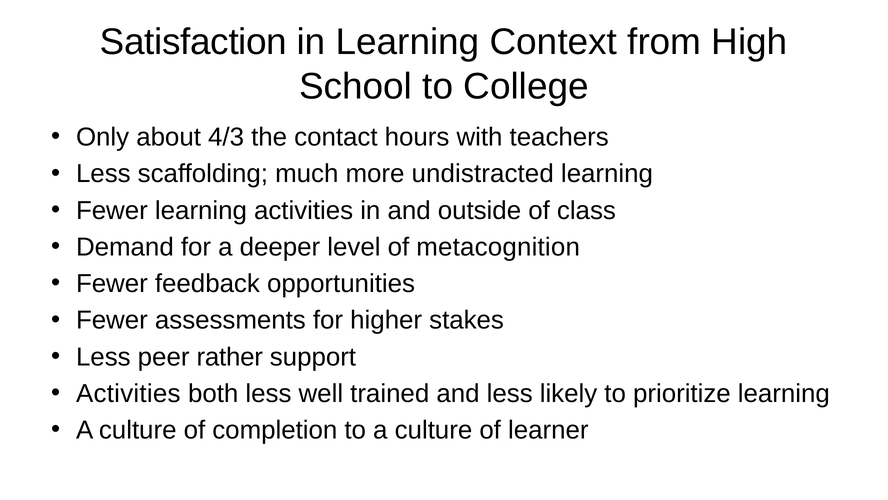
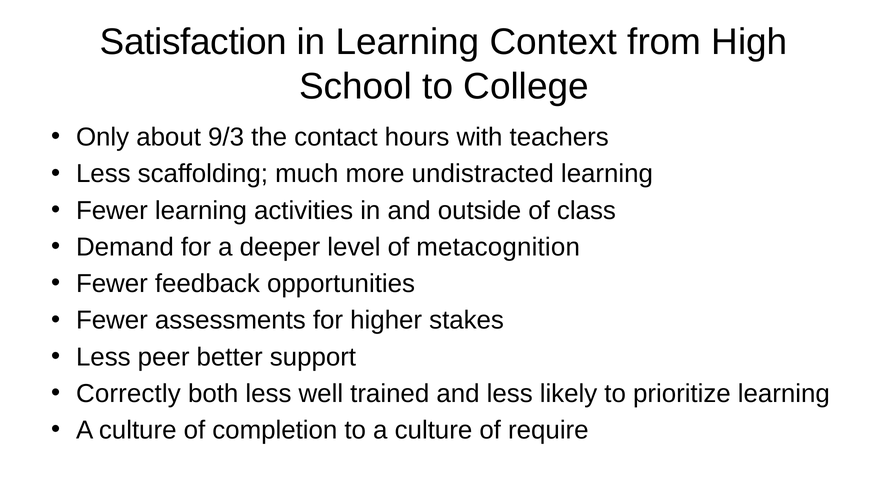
4/3: 4/3 -> 9/3
rather: rather -> better
Activities at (128, 393): Activities -> Correctly
learner: learner -> require
